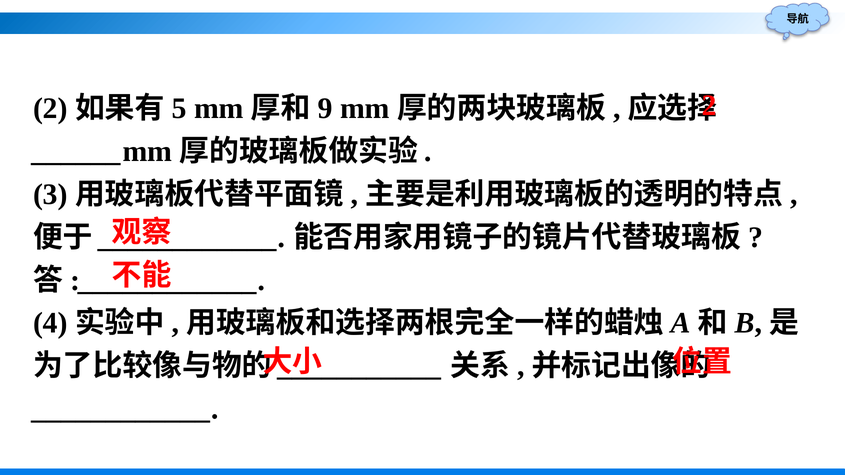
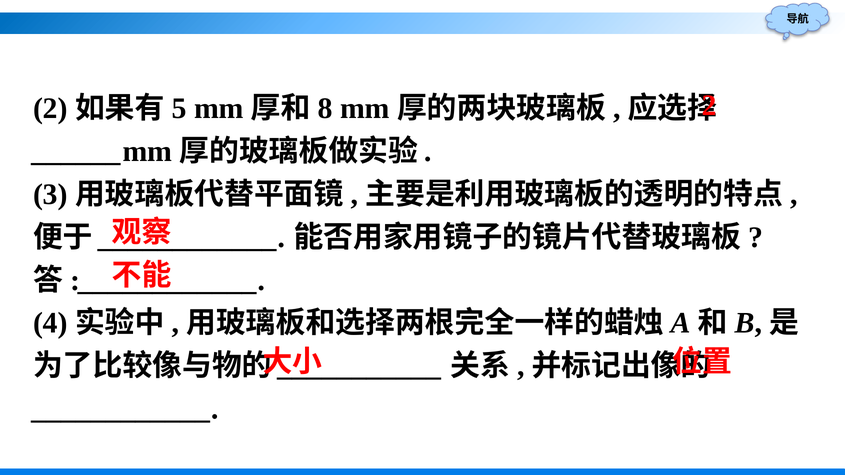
9: 9 -> 8
